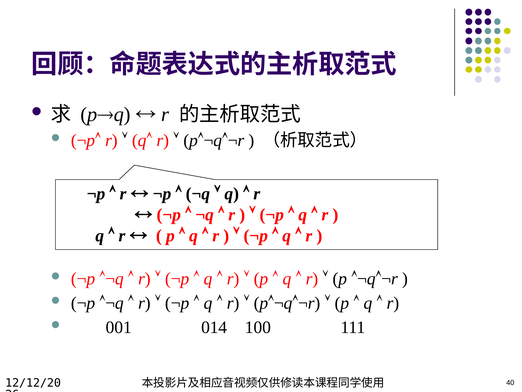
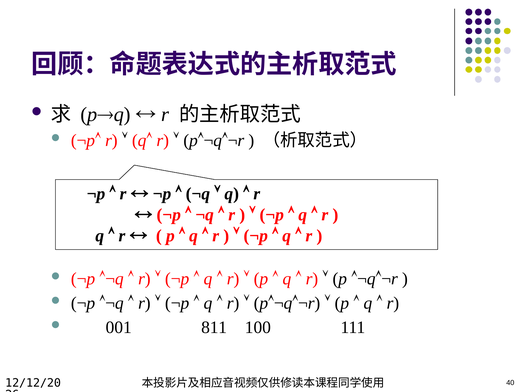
014: 014 -> 811
